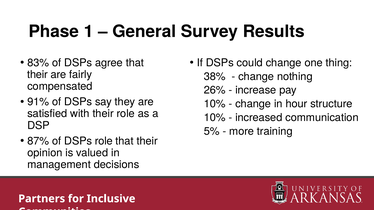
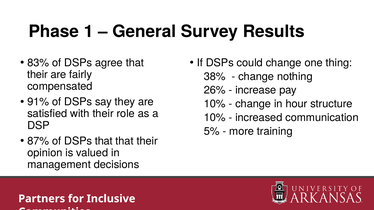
DSPs role: role -> that
